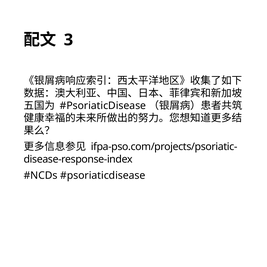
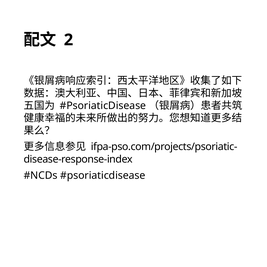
3: 3 -> 2
